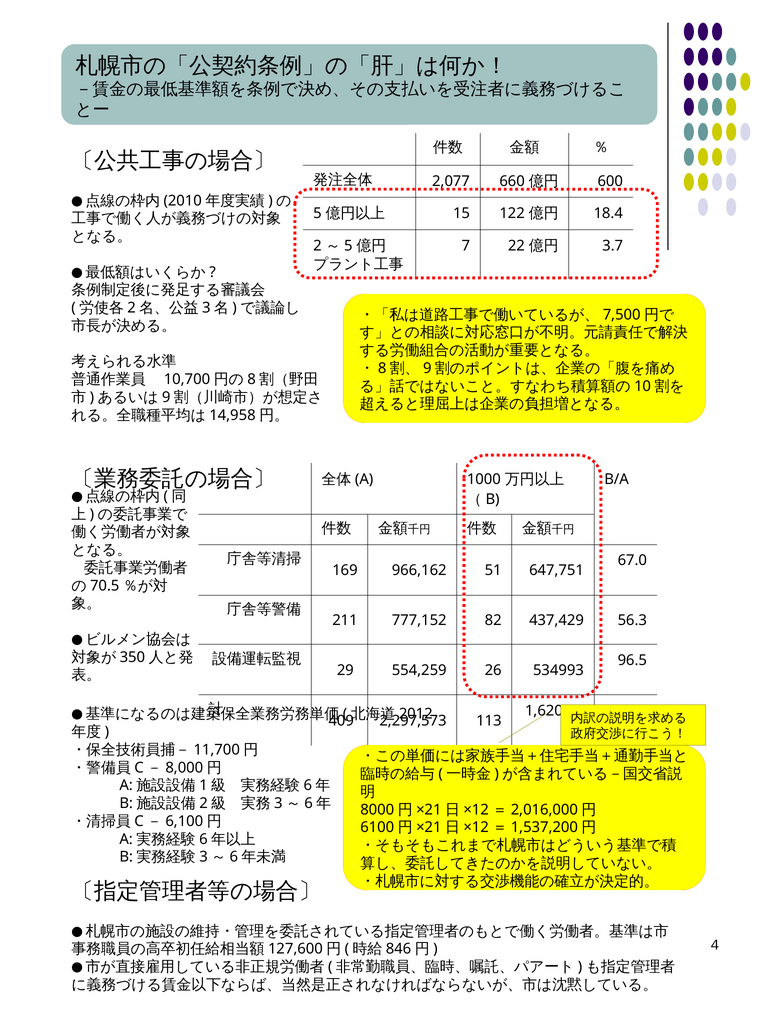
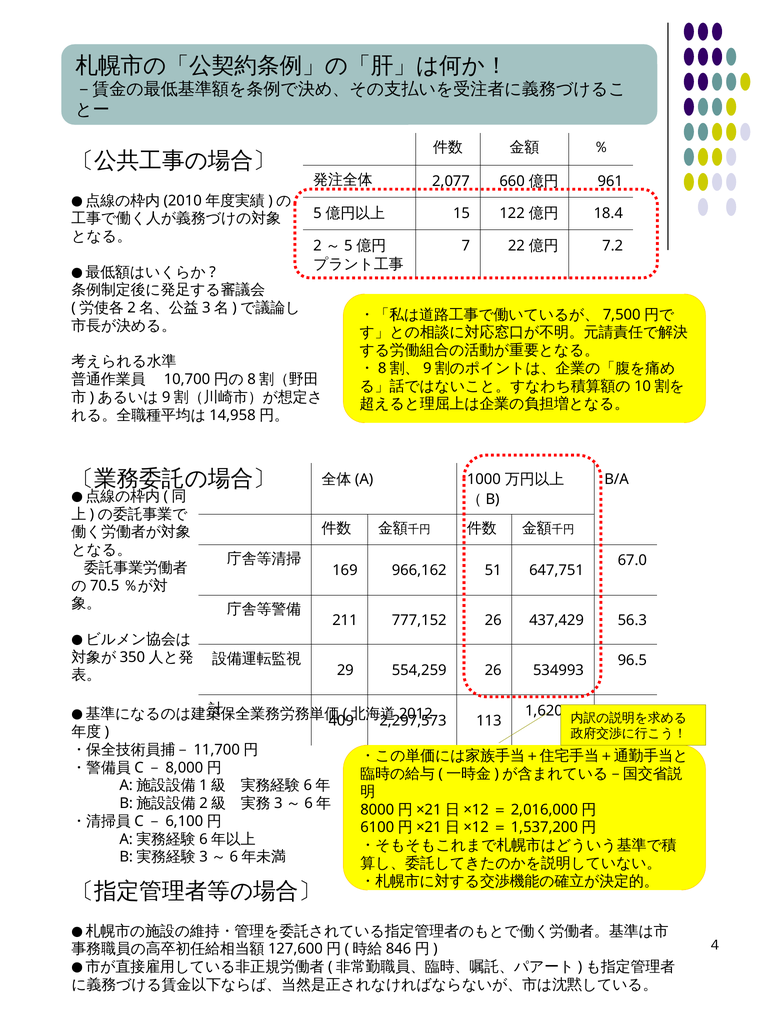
600: 600 -> 961
3.7: 3.7 -> 7.2
777,152 82: 82 -> 26
